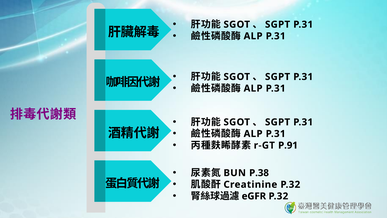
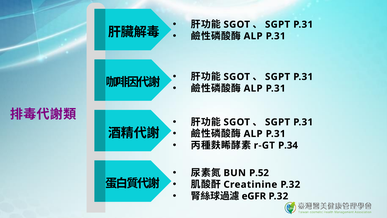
P.91: P.91 -> P.34
P.38: P.38 -> P.52
